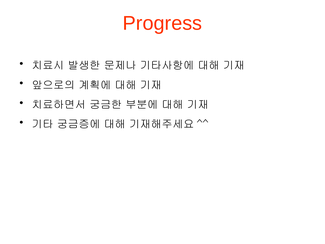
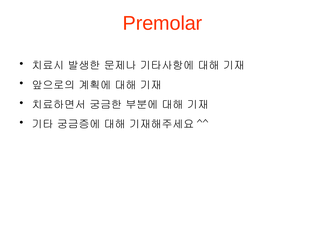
Progress: Progress -> Premolar
